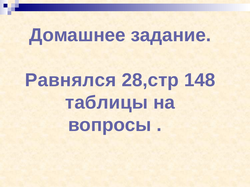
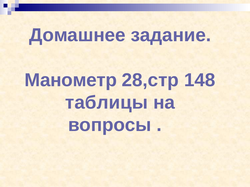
Равнялся: Равнялся -> Манометр
